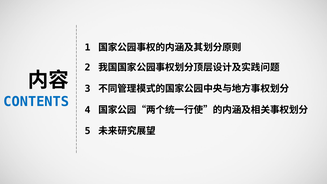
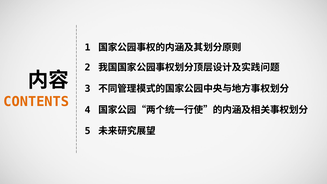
CONTENTS colour: blue -> orange
